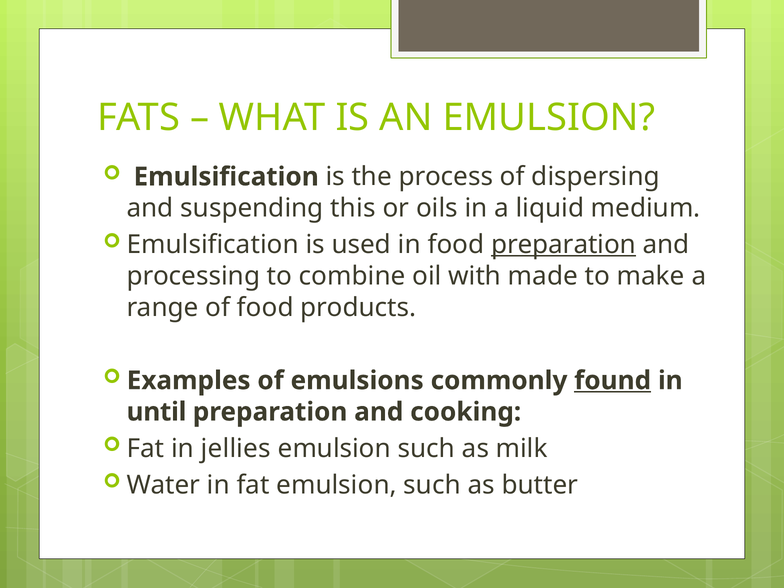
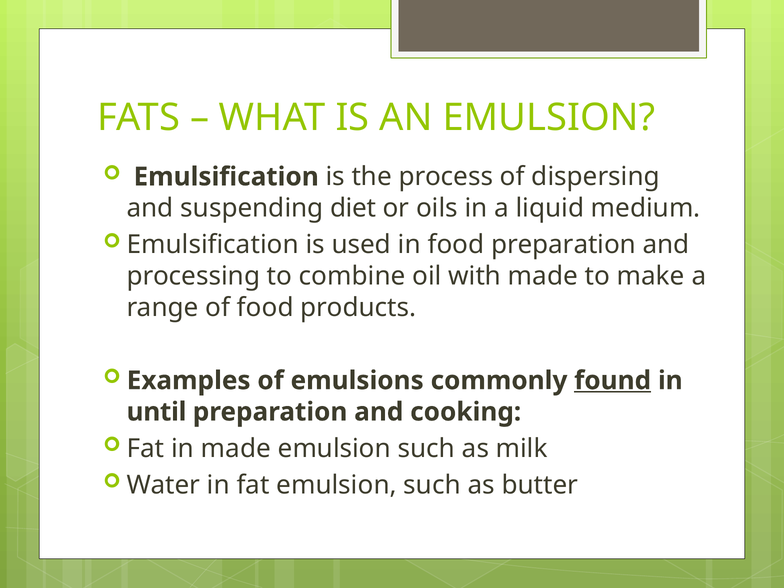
this: this -> diet
preparation at (564, 245) underline: present -> none
in jellies: jellies -> made
